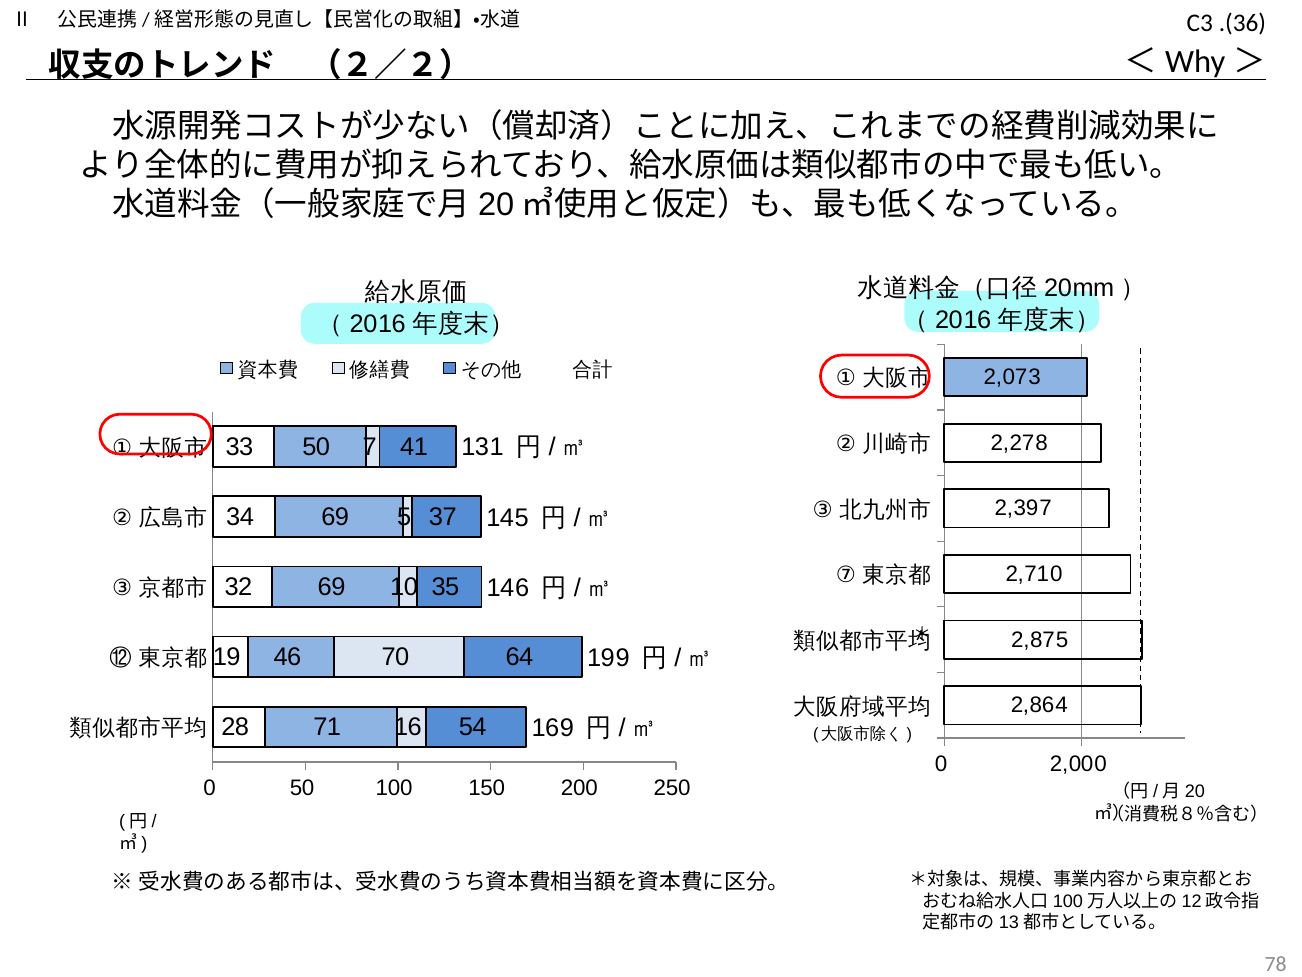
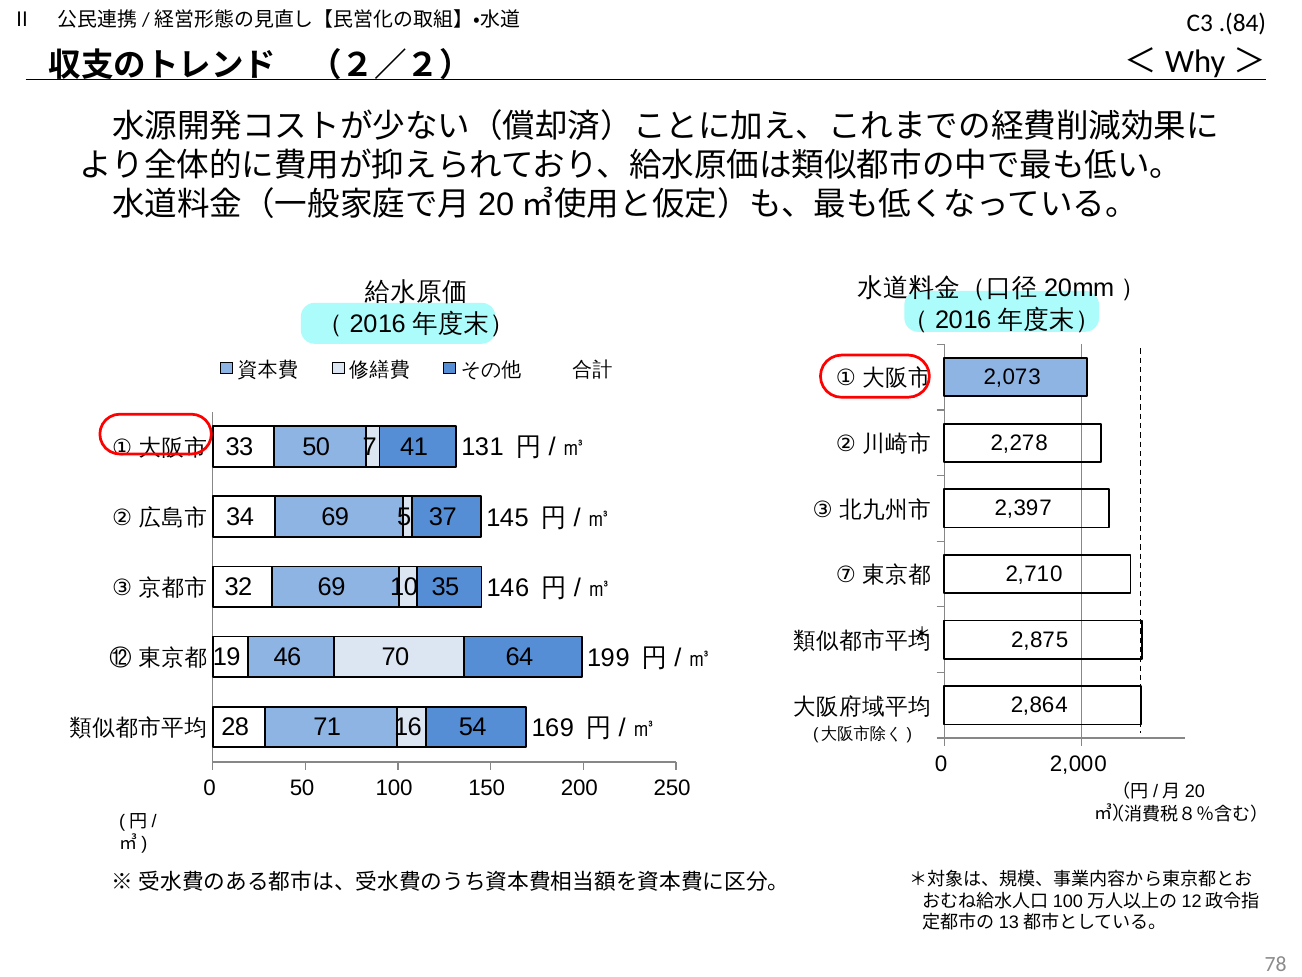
.(36: .(36 -> .(84
